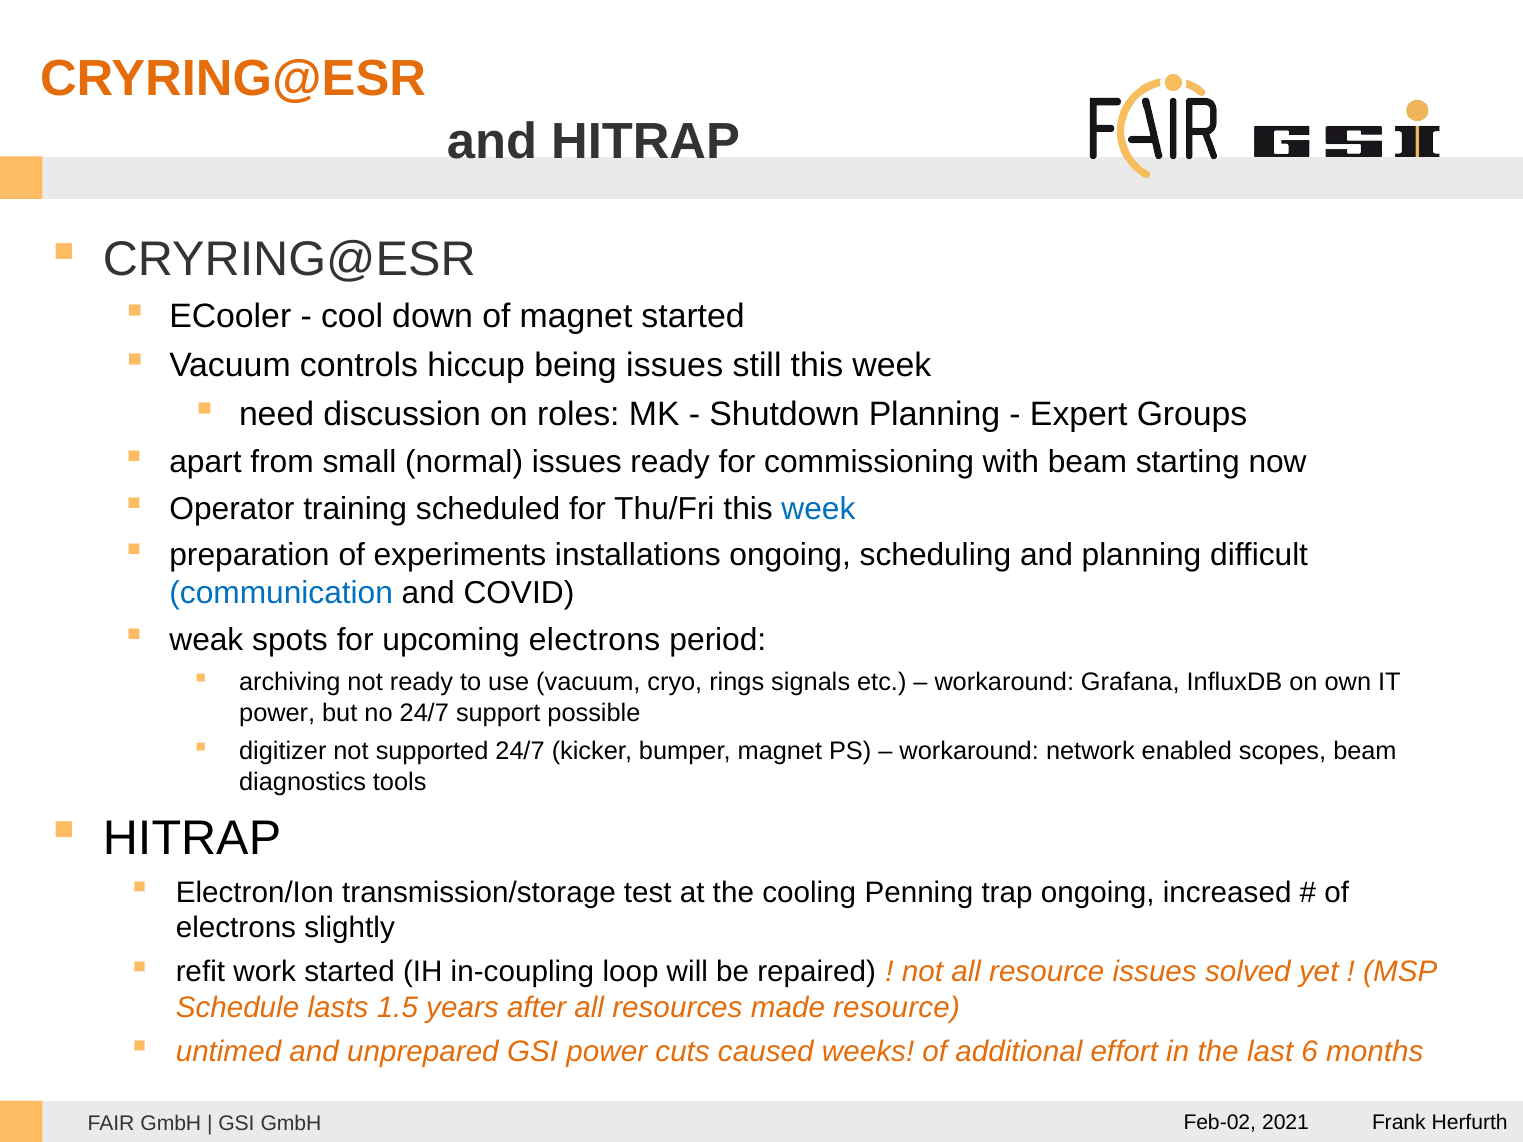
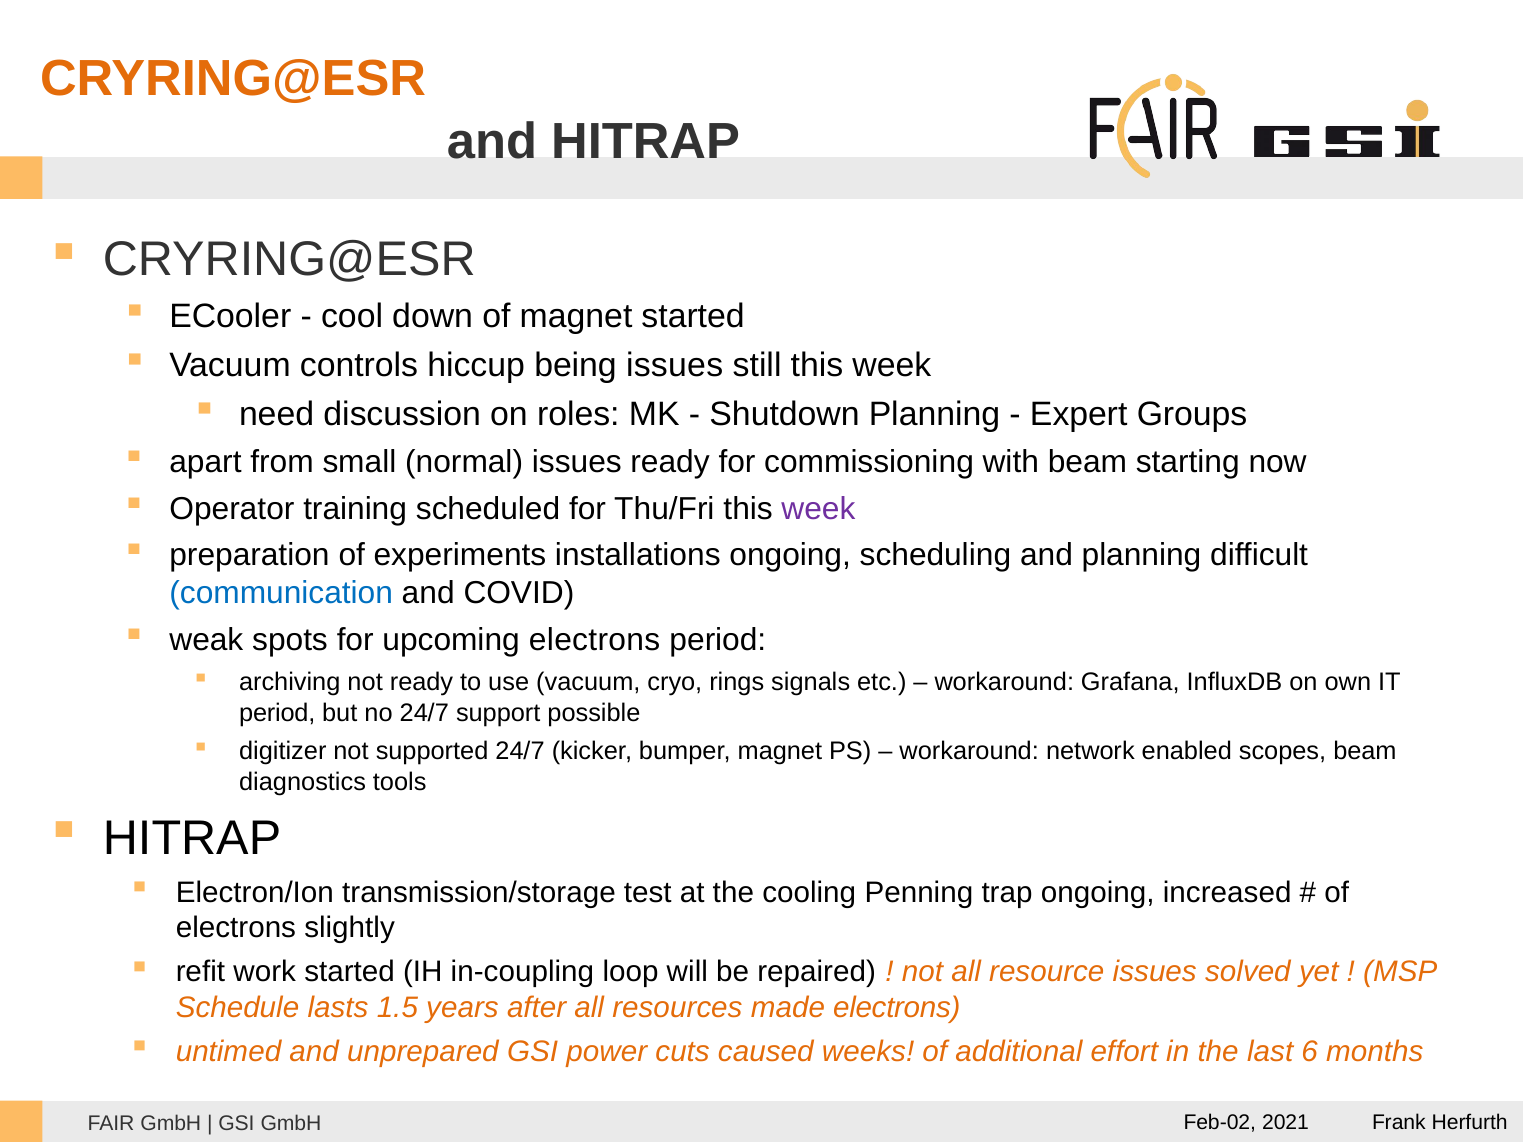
week at (818, 509) colour: blue -> purple
power at (277, 713): power -> period
made resource: resource -> electrons
